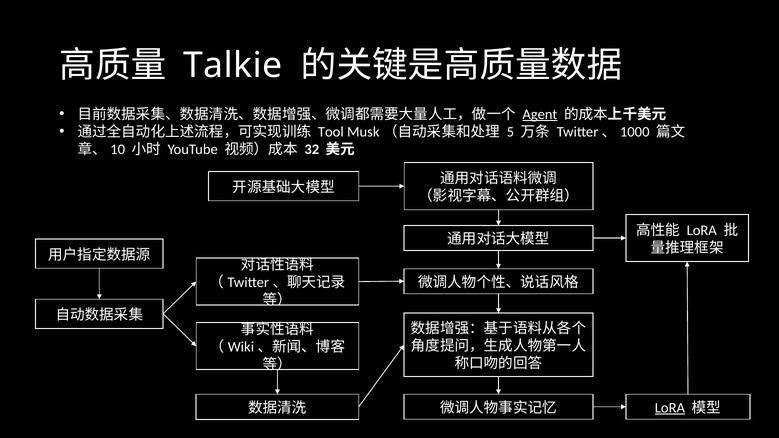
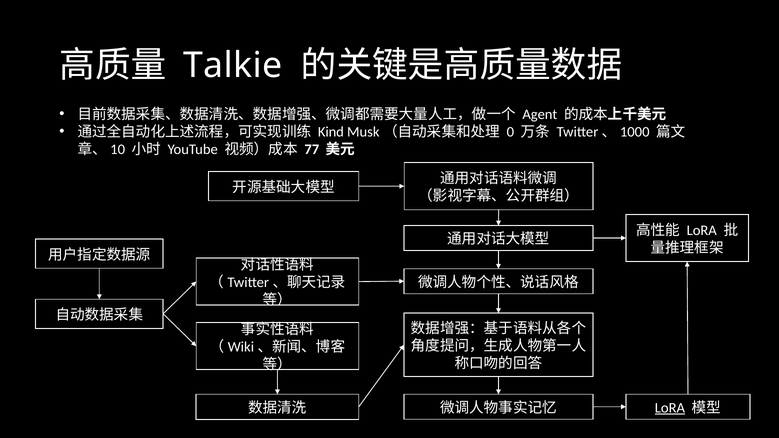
Agent underline: present -> none
Tool: Tool -> Kind
5: 5 -> 0
32: 32 -> 77
